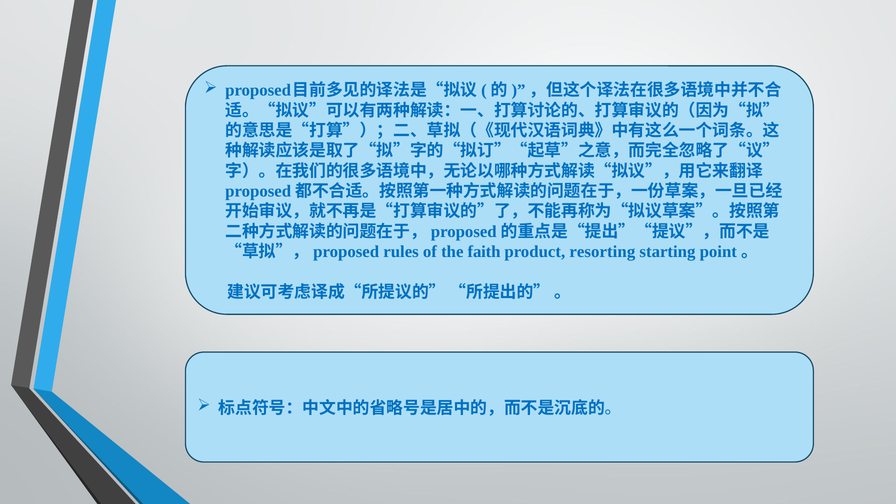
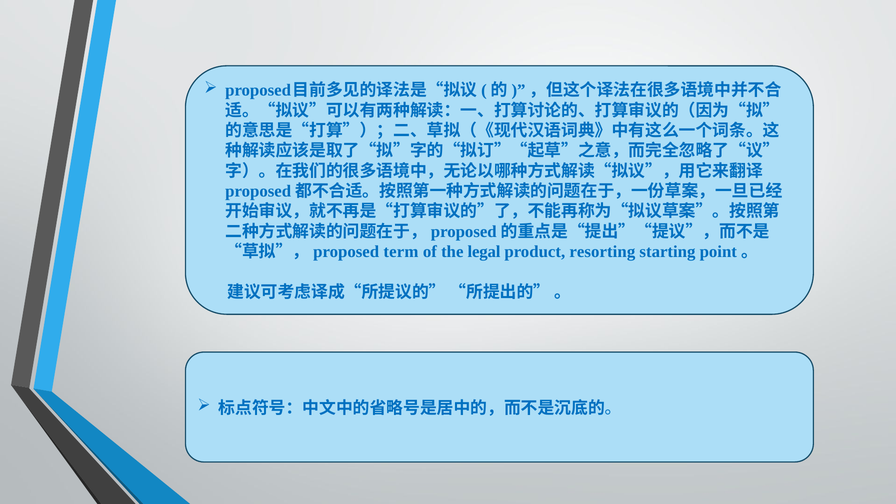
rules: rules -> term
faith: faith -> legal
